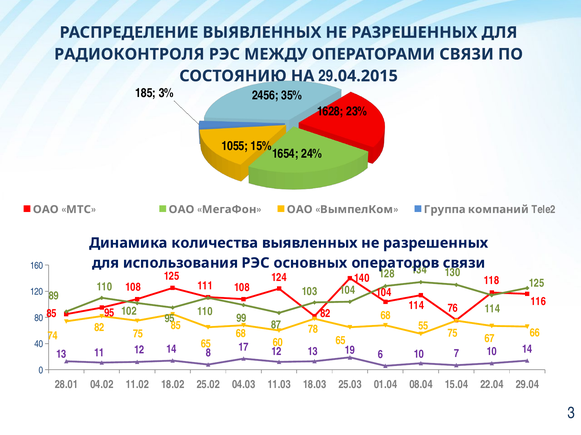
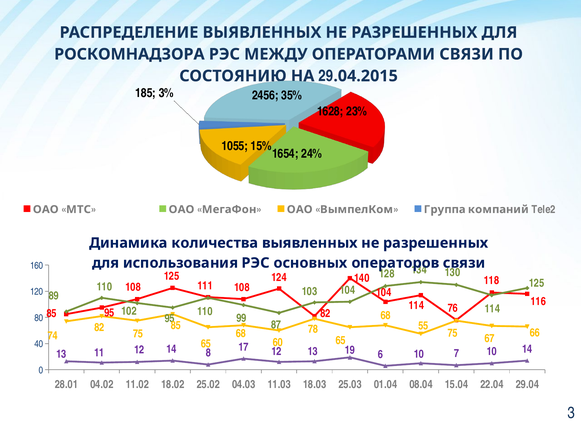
РАДИОКОНТРОЛЯ: РАДИОКОНТРОЛЯ -> РОСКОМНАДЗОРА
